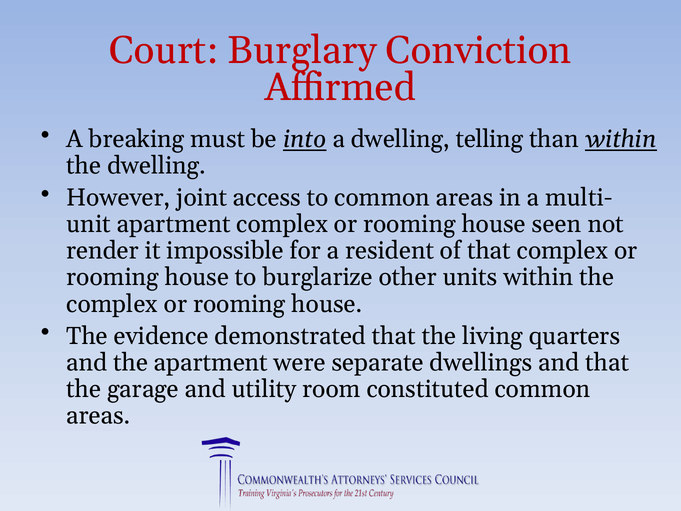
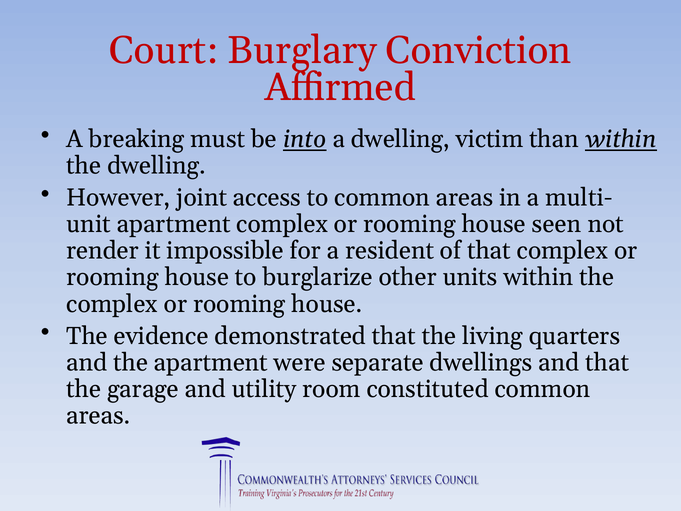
telling: telling -> victim
